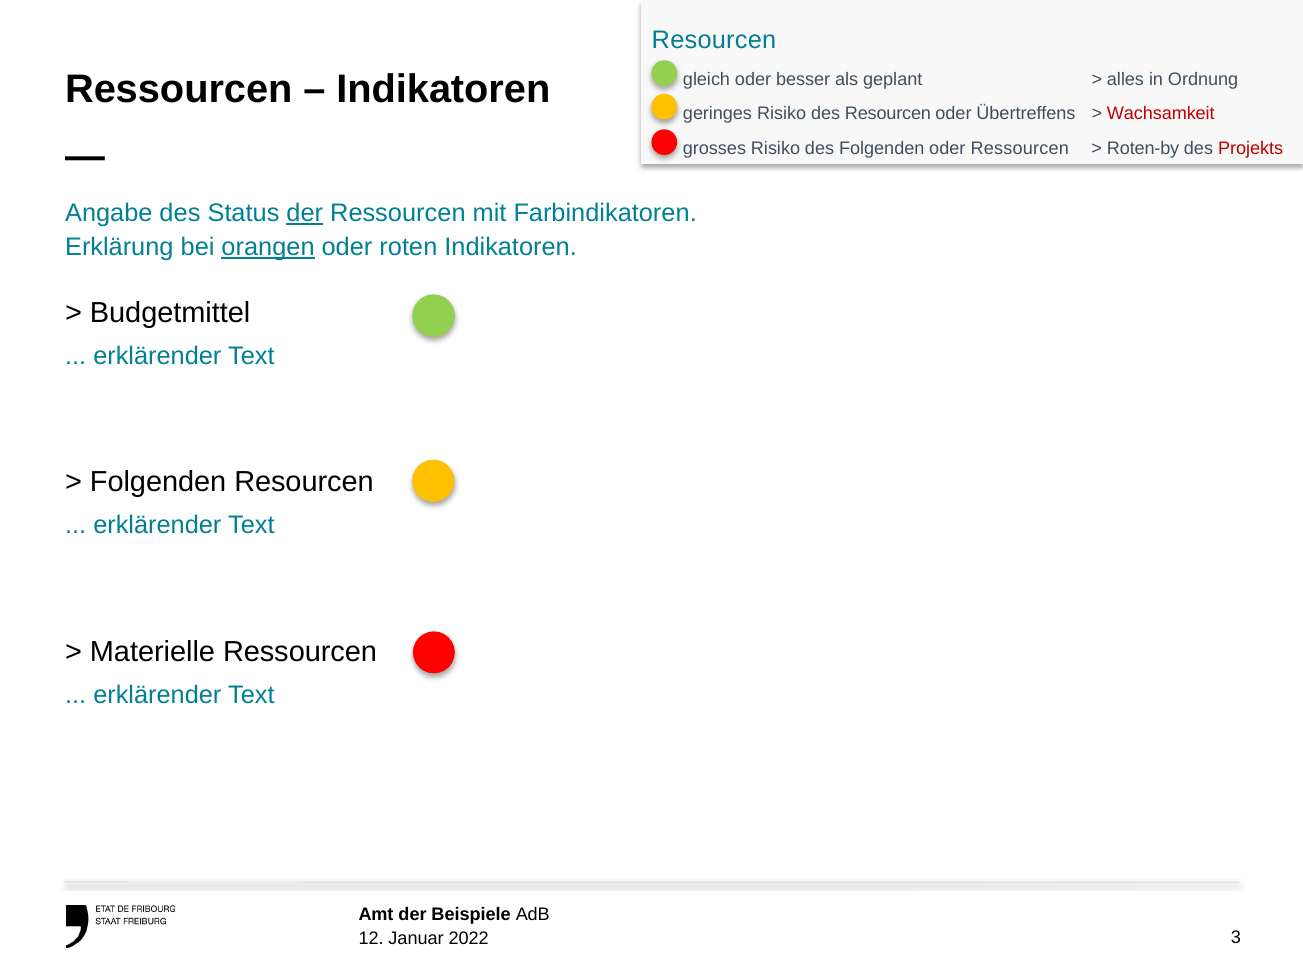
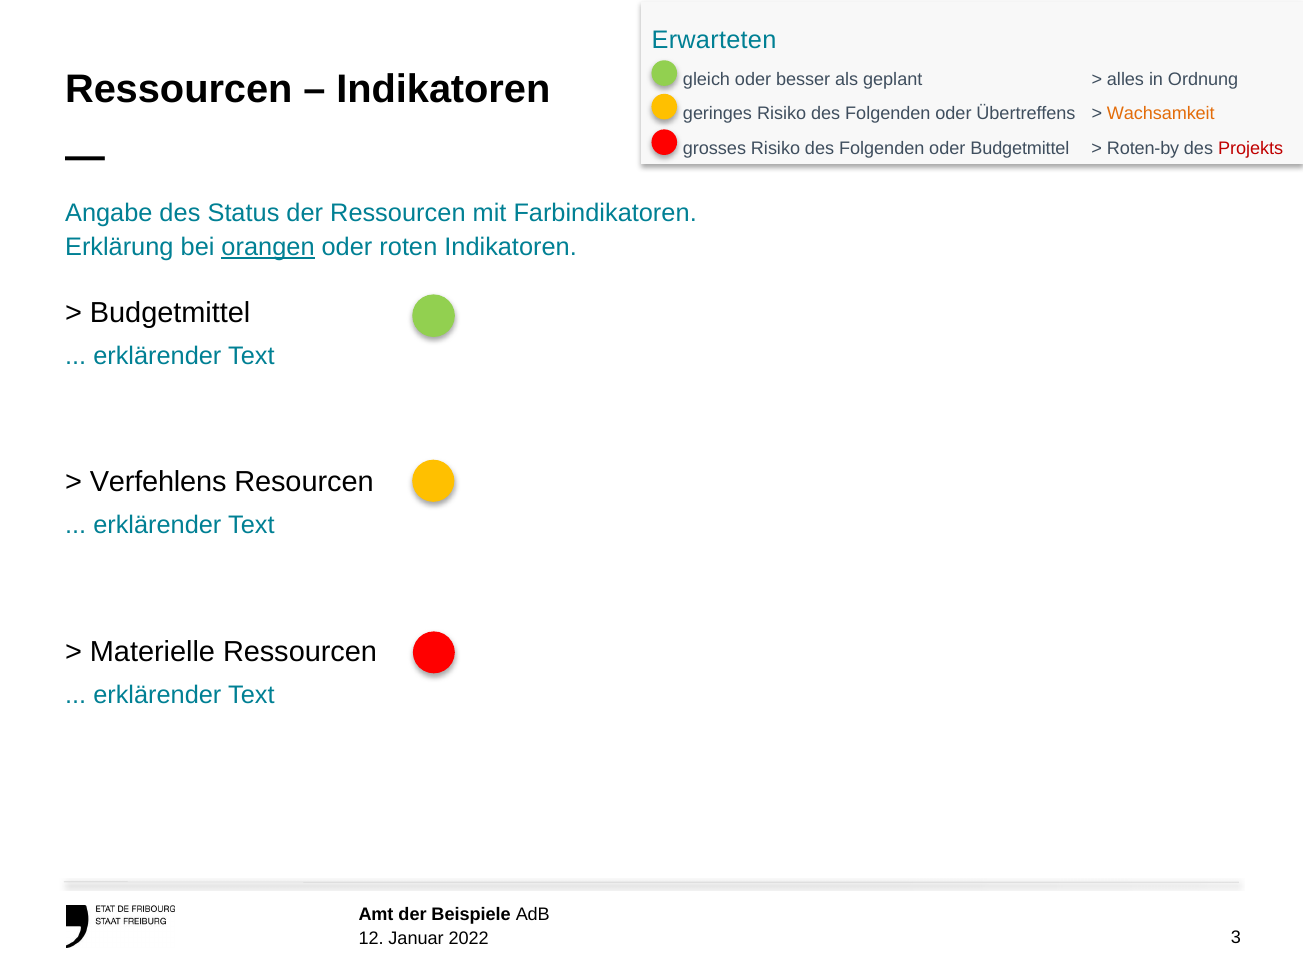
Resourcen at (714, 40): Resourcen -> Erwarteten
geringes Risiko des Resourcen: Resourcen -> Folgenden
Wachsamkeit colour: red -> orange
oder Ressourcen: Ressourcen -> Budgetmittel
der at (305, 213) underline: present -> none
Folgenden at (158, 483): Folgenden -> Verfehlens
